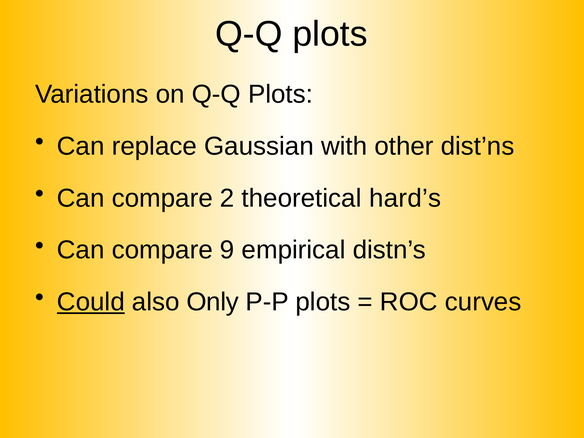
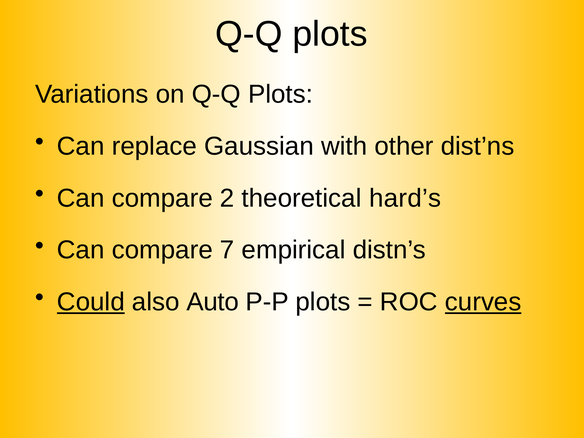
9: 9 -> 7
Only: Only -> Auto
curves underline: none -> present
